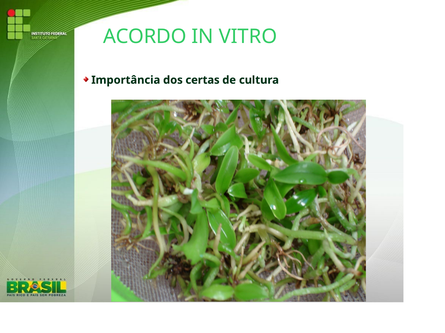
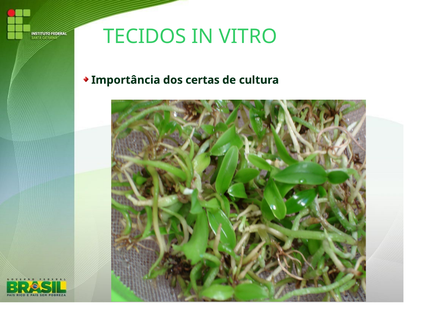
ACORDO: ACORDO -> TECIDOS
